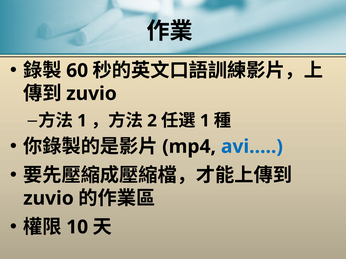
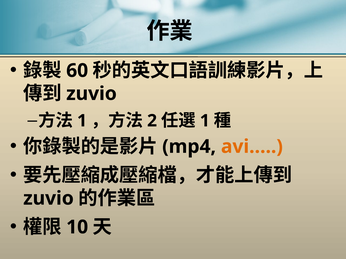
avi… colour: blue -> orange
